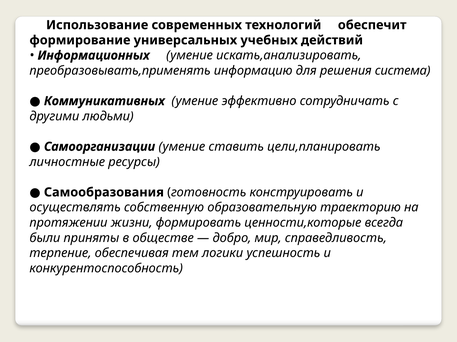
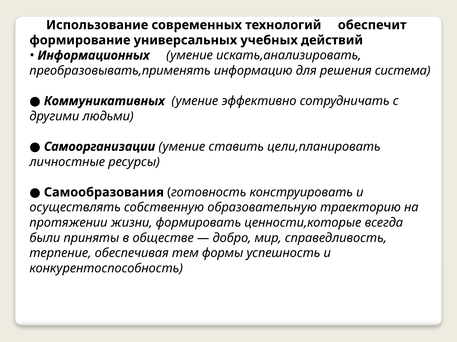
логики: логики -> формы
